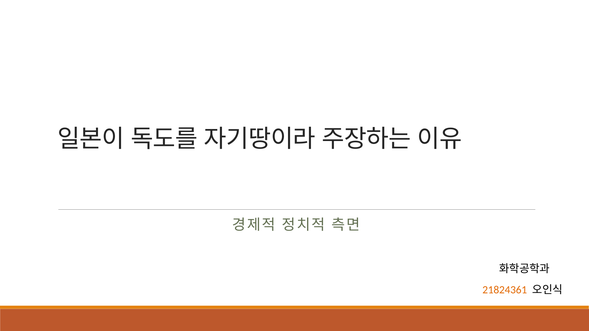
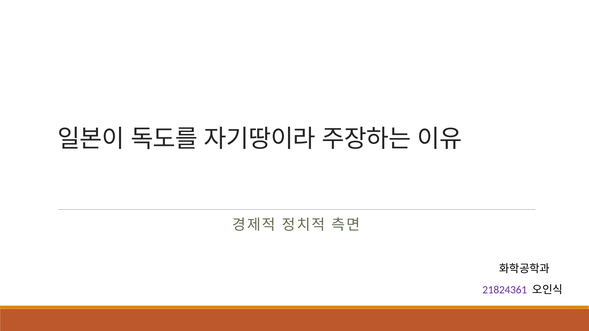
21824361 colour: orange -> purple
